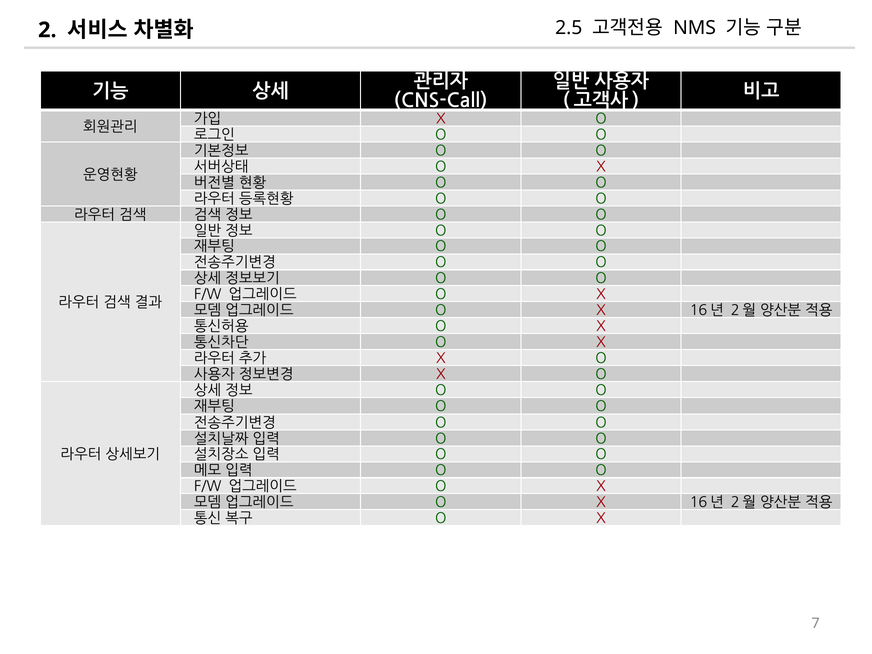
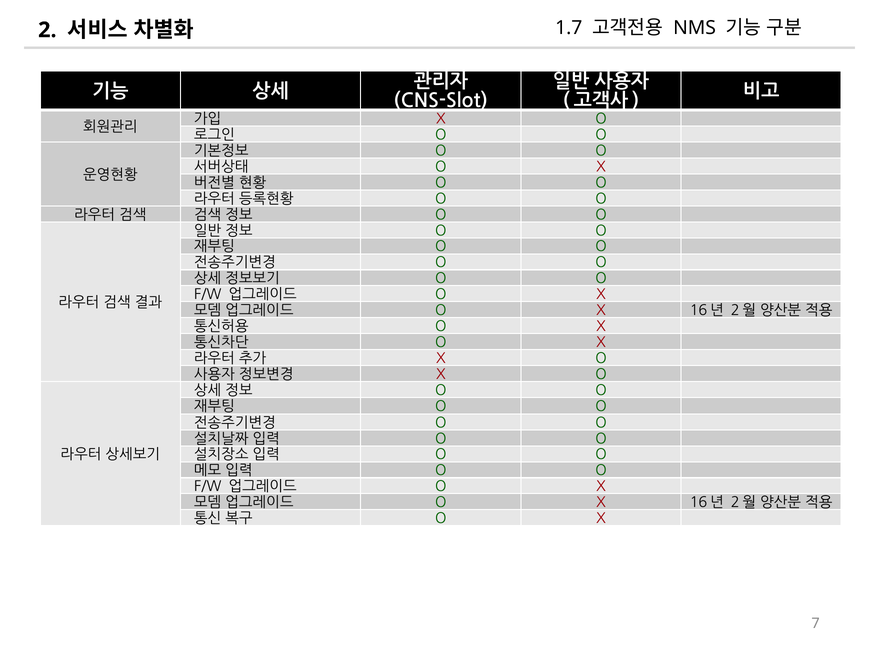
2.5: 2.5 -> 1.7
CNS-Call: CNS-Call -> CNS-Slot
